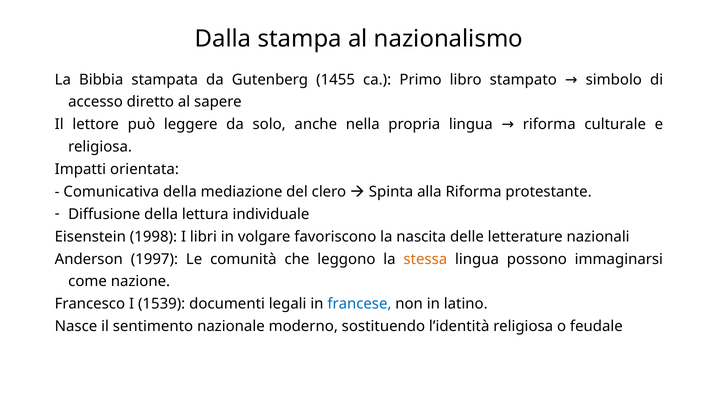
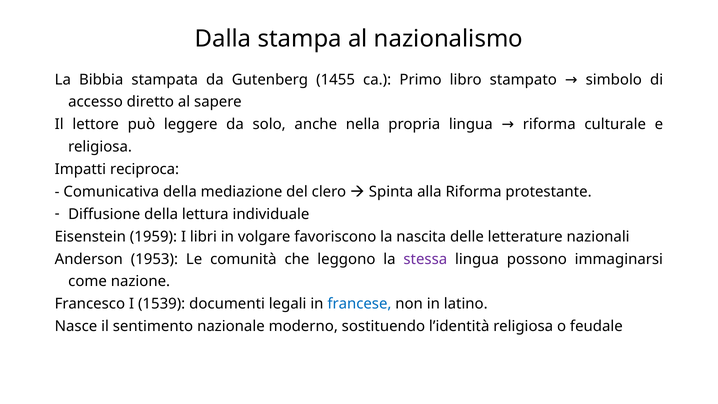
orientata: orientata -> reciproca
1998: 1998 -> 1959
1997: 1997 -> 1953
stessa colour: orange -> purple
